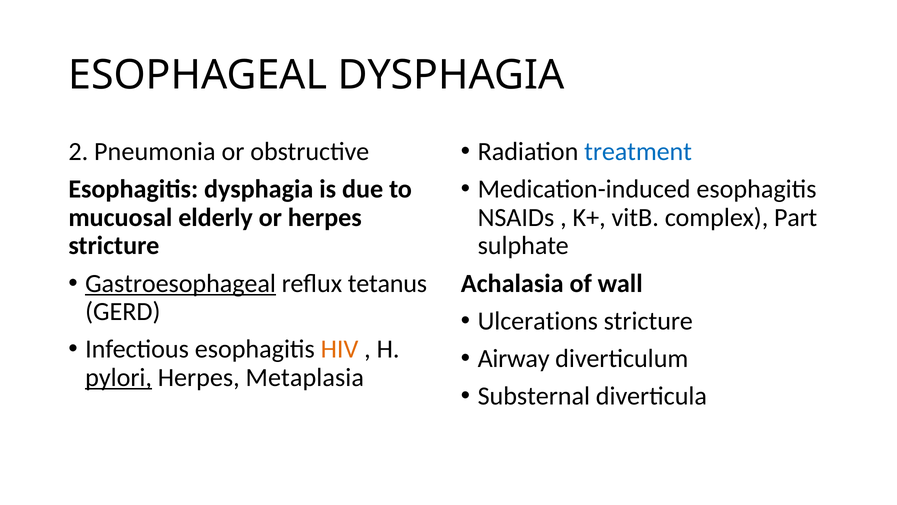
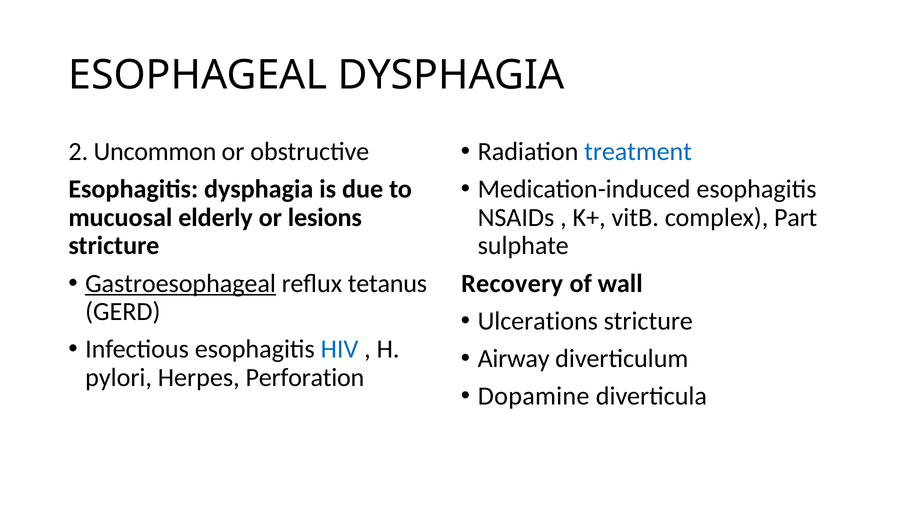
Pneumonia: Pneumonia -> Uncommon
or herpes: herpes -> lesions
Achalasia: Achalasia -> Recovery
HIV colour: orange -> blue
pylori underline: present -> none
Metaplasia: Metaplasia -> Perforation
Substernal: Substernal -> Dopamine
